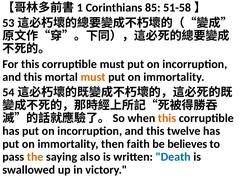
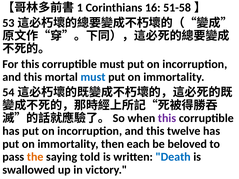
85: 85 -> 16
must at (93, 77) colour: orange -> blue
this at (167, 118) colour: orange -> purple
faith: faith -> each
believes: believes -> beloved
also: also -> told
